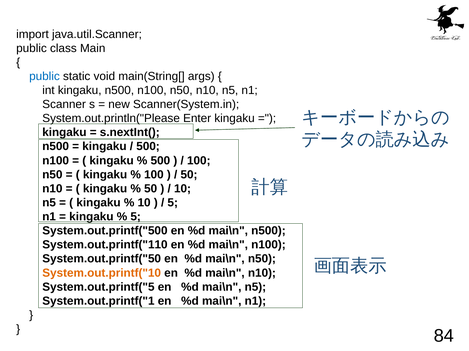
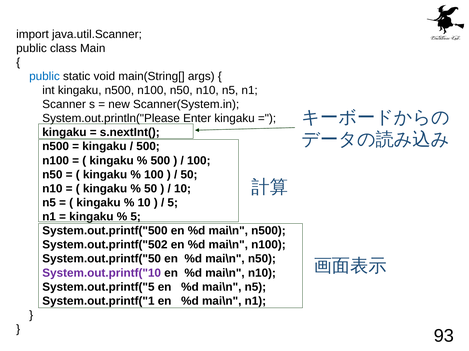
System.out.printf("110: System.out.printf("110 -> System.out.printf("502
System.out.printf("10 colour: orange -> purple
84: 84 -> 93
